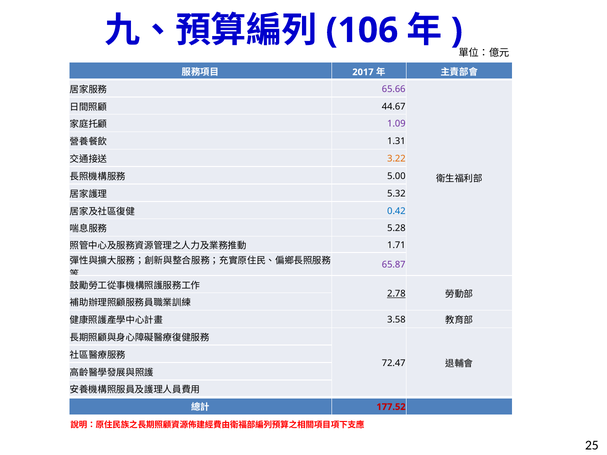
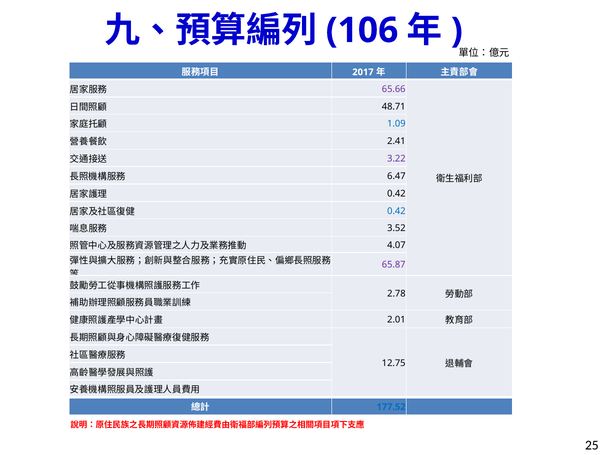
44.67: 44.67 -> 48.71
1.09 colour: purple -> blue
1.31: 1.31 -> 2.41
3.22 colour: orange -> purple
5.00: 5.00 -> 6.47
5.32 at (396, 194): 5.32 -> 0.42
5.28: 5.28 -> 3.52
1.71: 1.71 -> 4.07
2.78 underline: present -> none
3.58: 3.58 -> 2.01
72.47: 72.47 -> 12.75
177.52 colour: red -> blue
